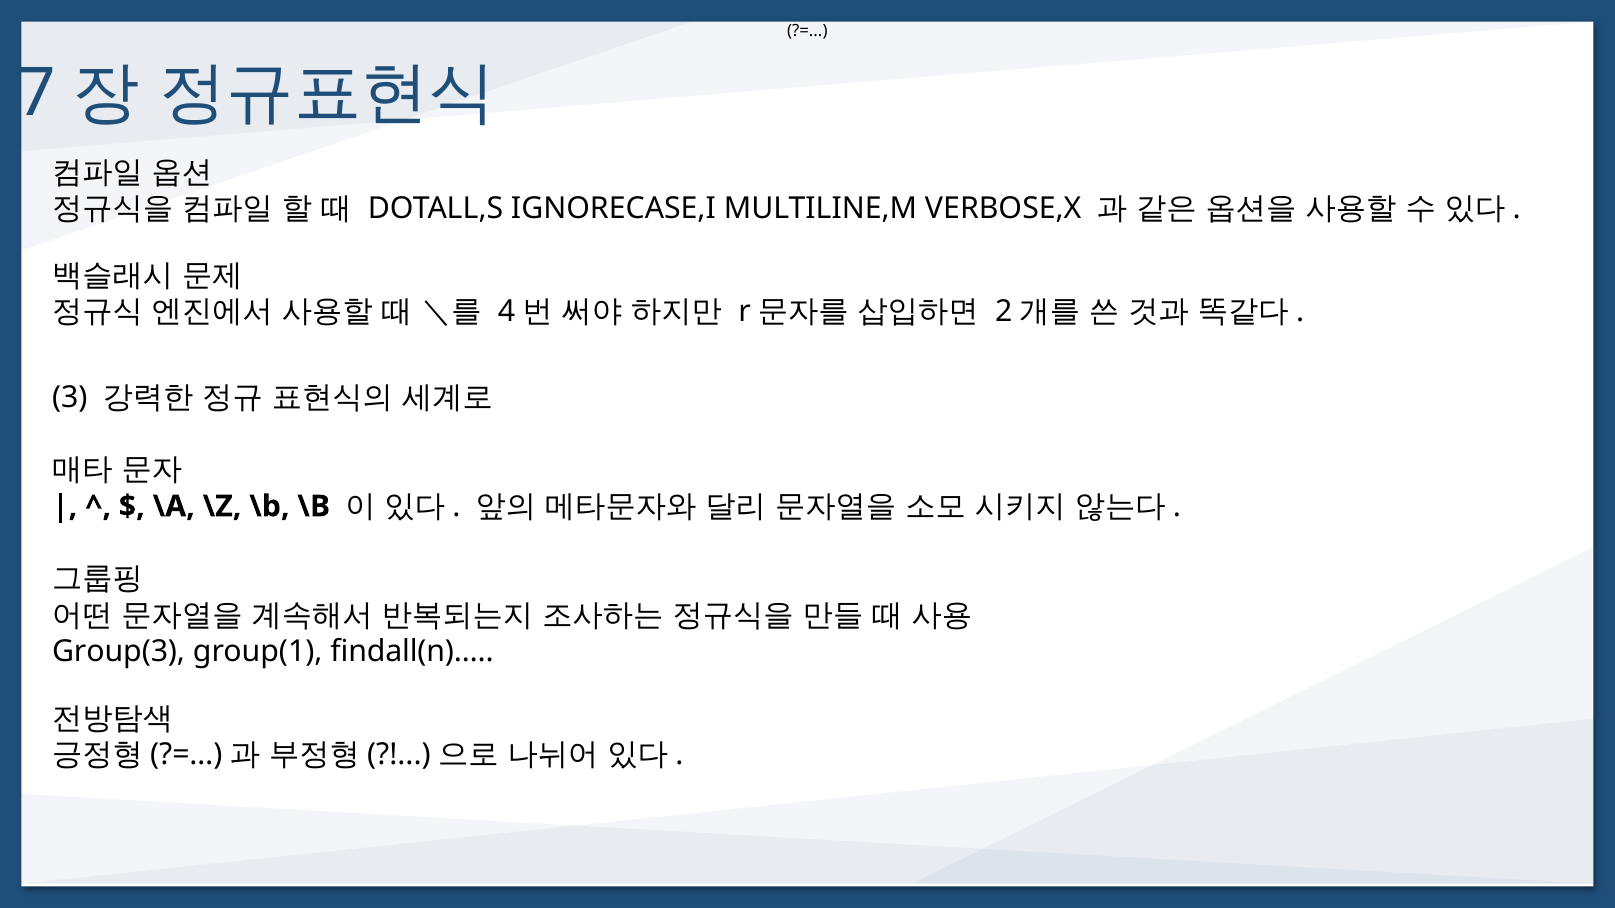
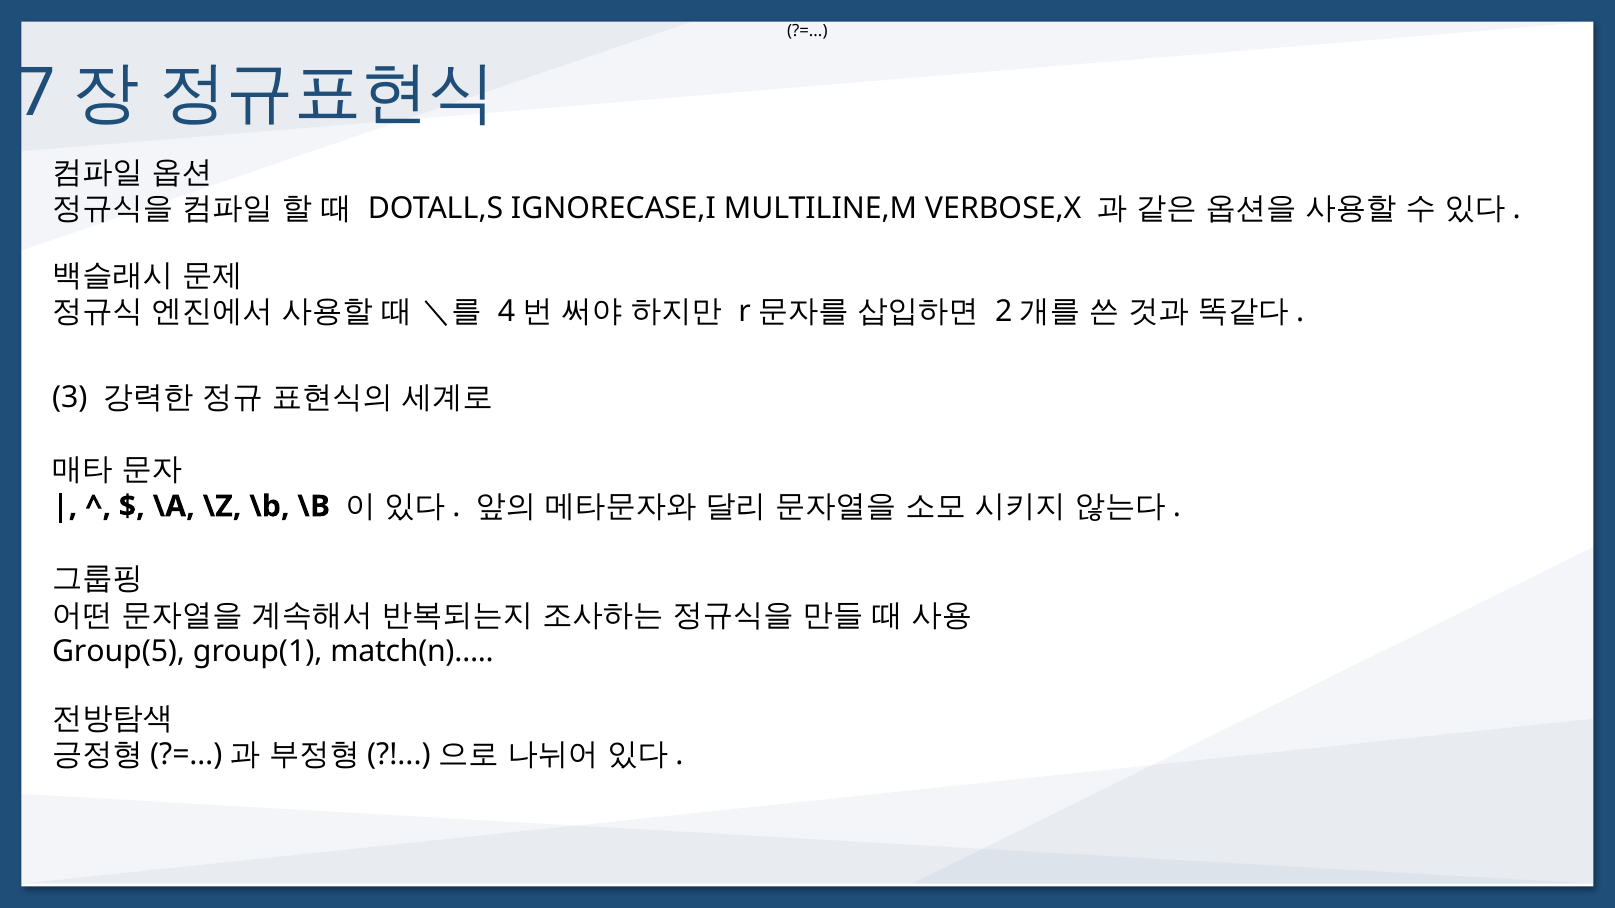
Group(3: Group(3 -> Group(5
findall(n)…: findall(n)… -> match(n)…
